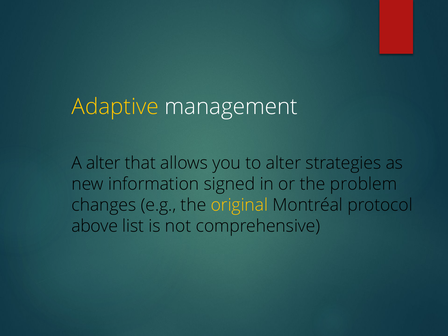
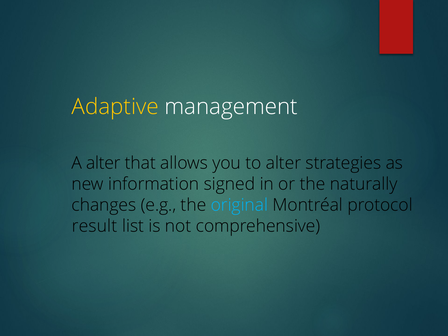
problem: problem -> naturally
original colour: yellow -> light blue
above: above -> result
